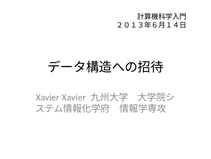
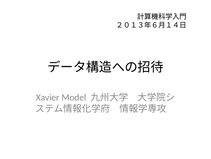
Xavier Xavier: Xavier -> Model
